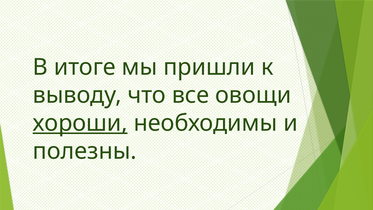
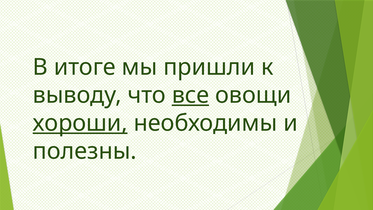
все underline: none -> present
